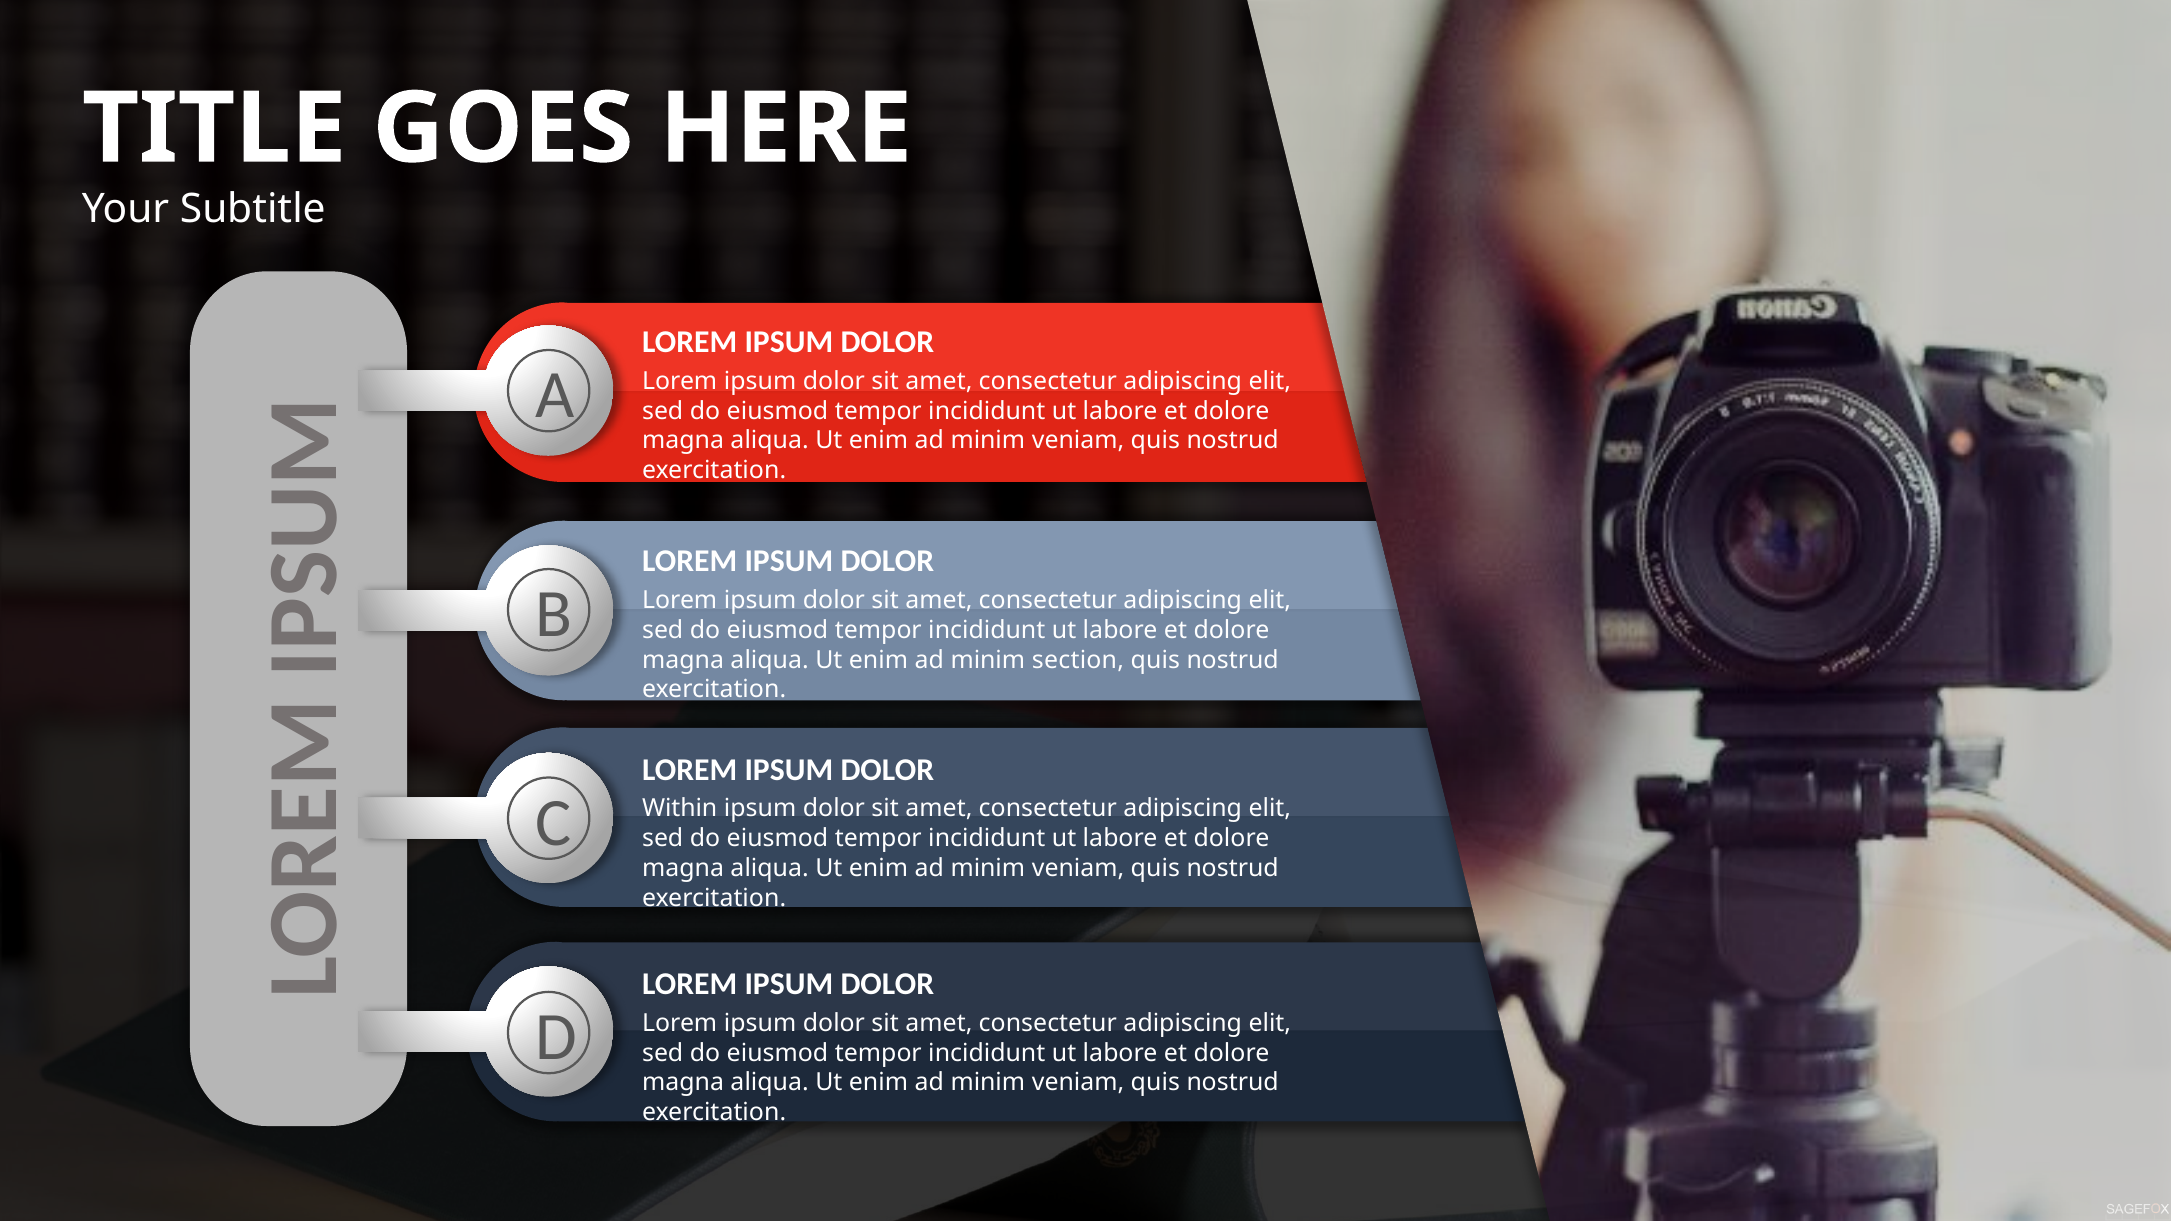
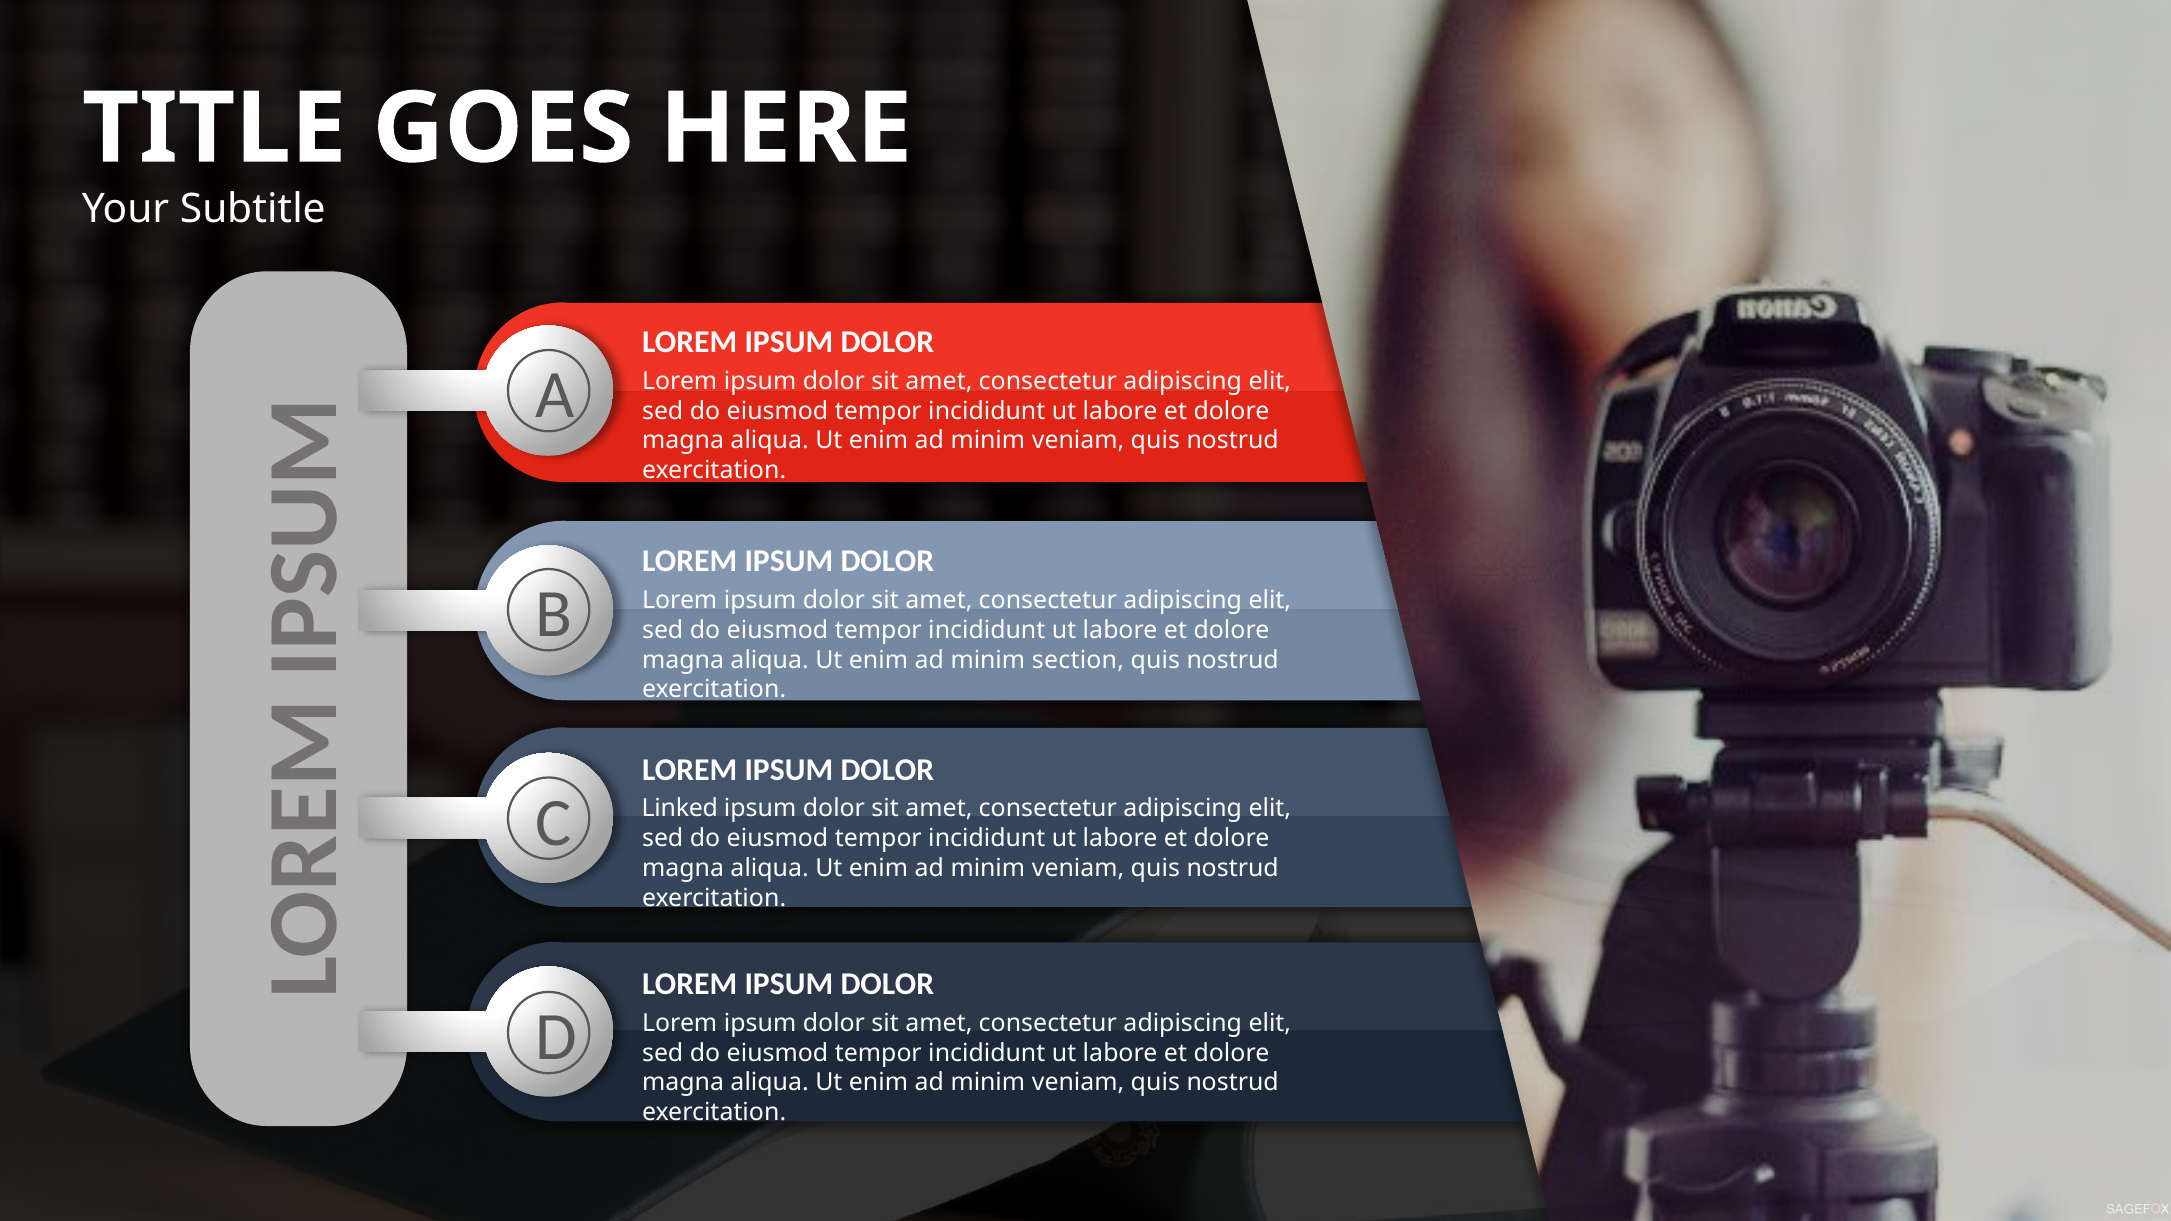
Within: Within -> Linked
